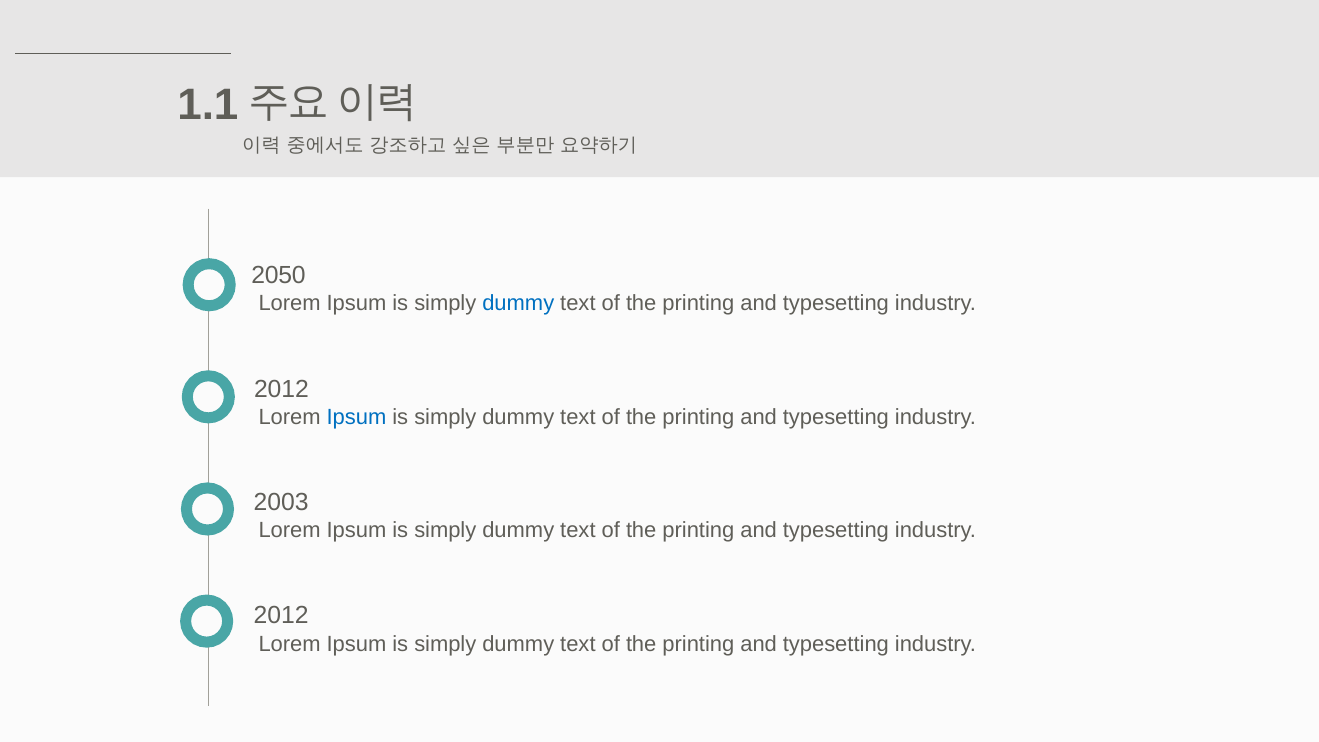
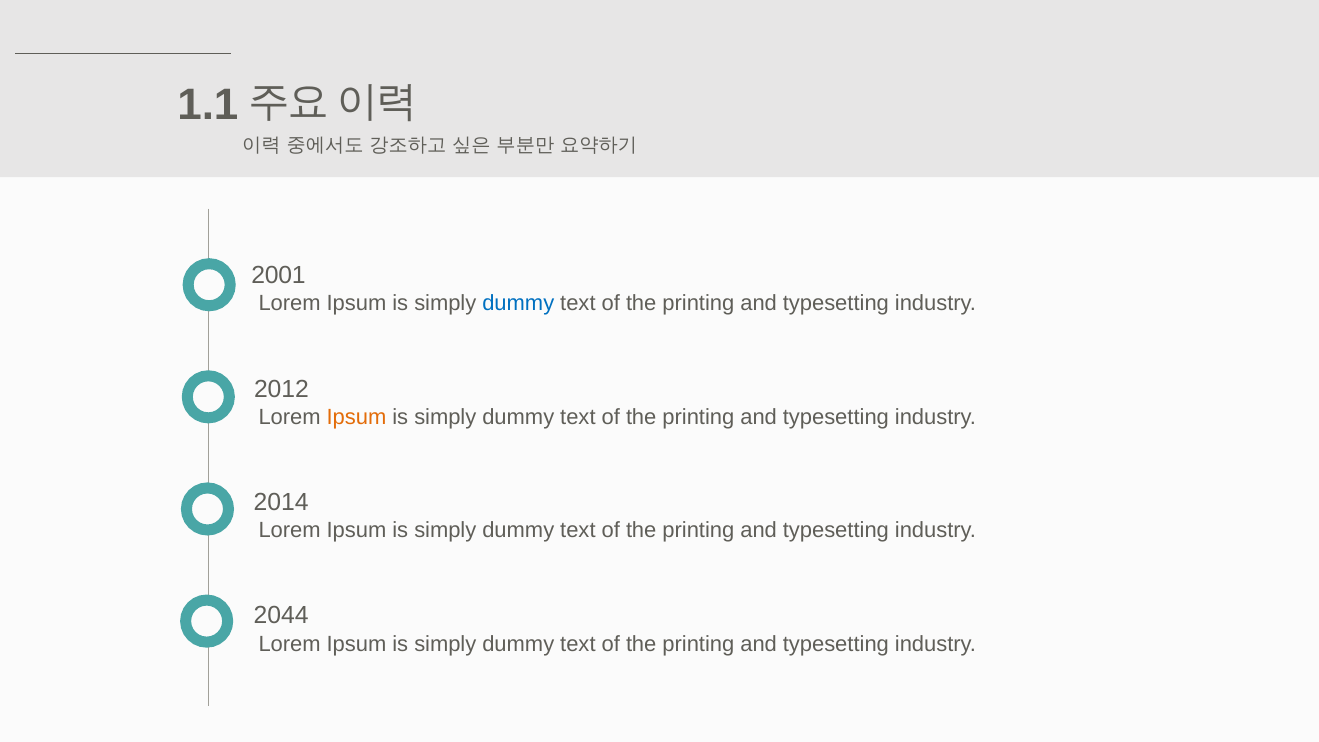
2050: 2050 -> 2001
Ipsum at (357, 417) colour: blue -> orange
2003: 2003 -> 2014
2012 at (281, 616): 2012 -> 2044
